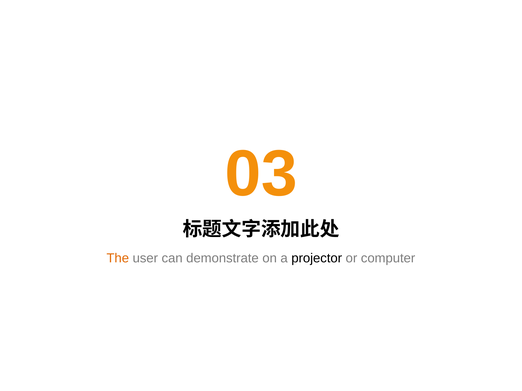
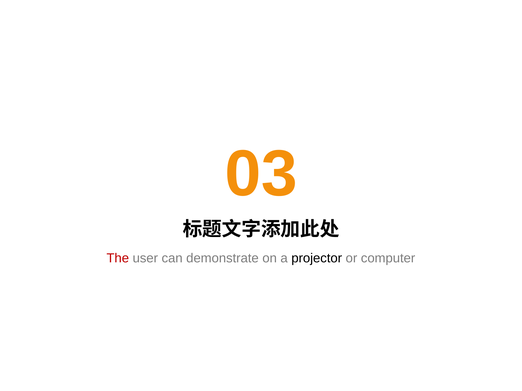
The colour: orange -> red
